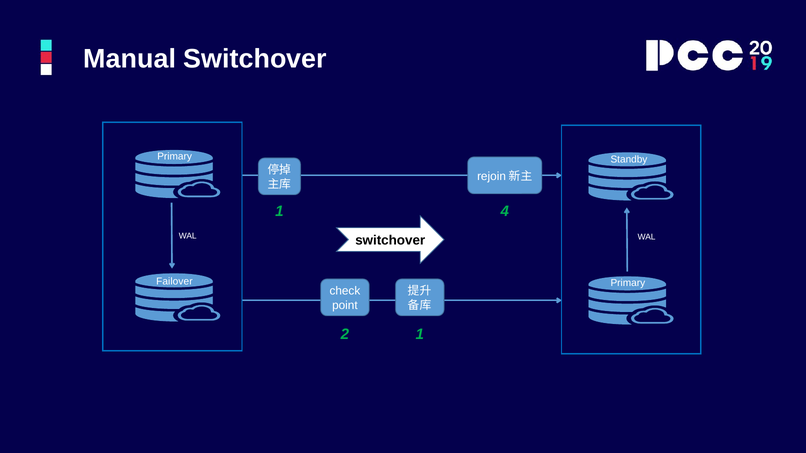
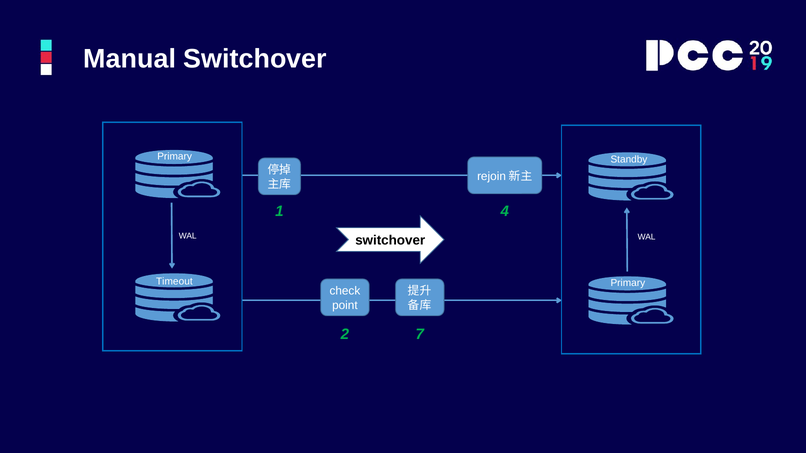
Failover: Failover -> Timeout
2 1: 1 -> 7
